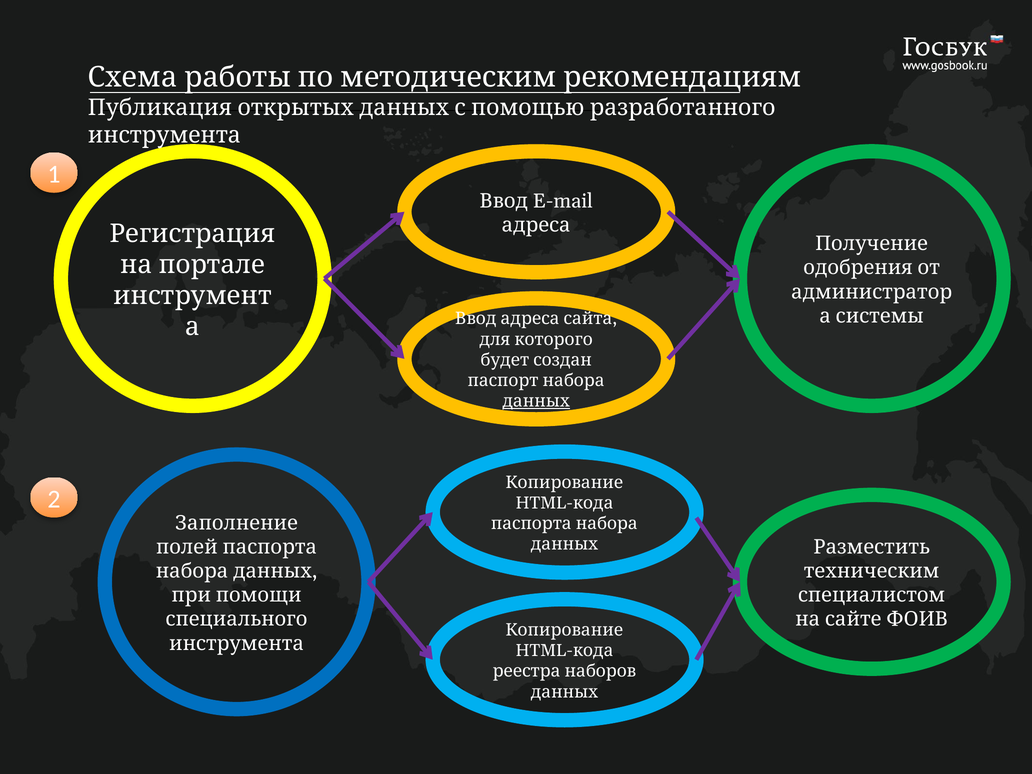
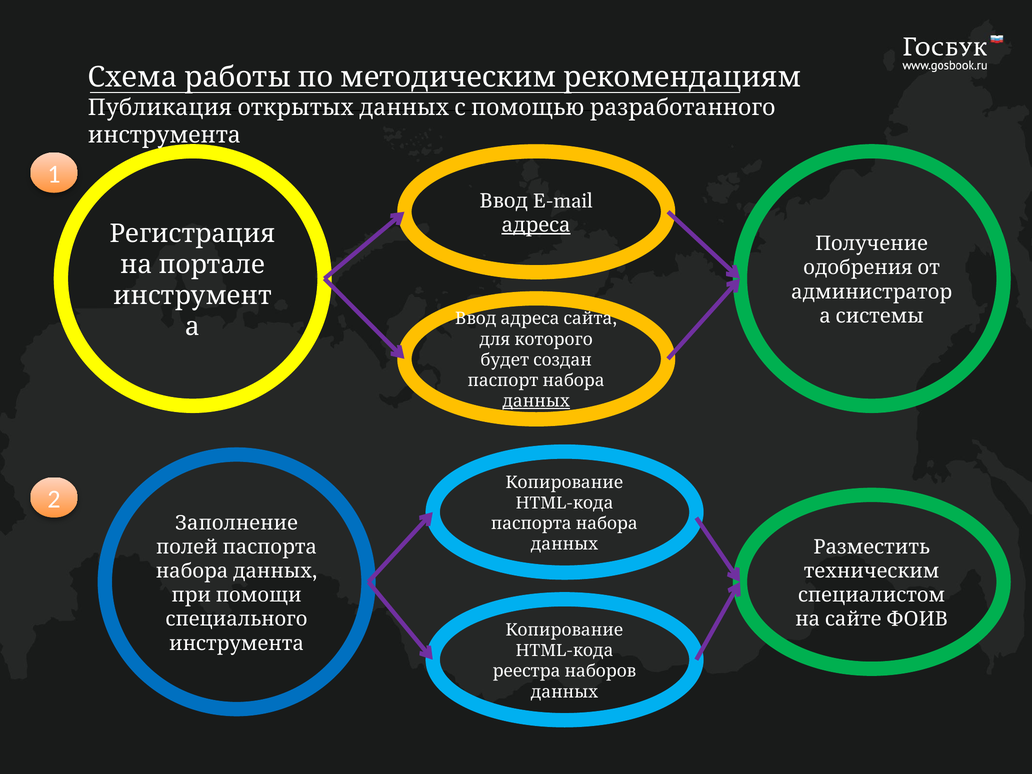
адреса underline: none -> present
